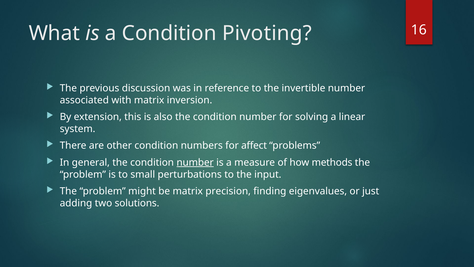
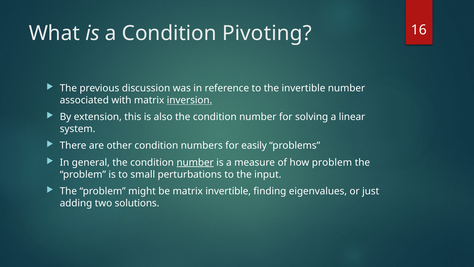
inversion underline: none -> present
affect: affect -> easily
how methods: methods -> problem
matrix precision: precision -> invertible
